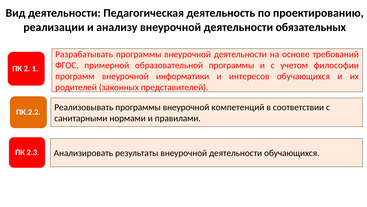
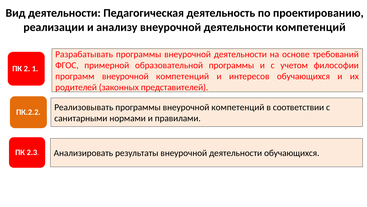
деятельности обязательных: обязательных -> компетенций
программ внеурочной информатики: информатики -> компетенций
